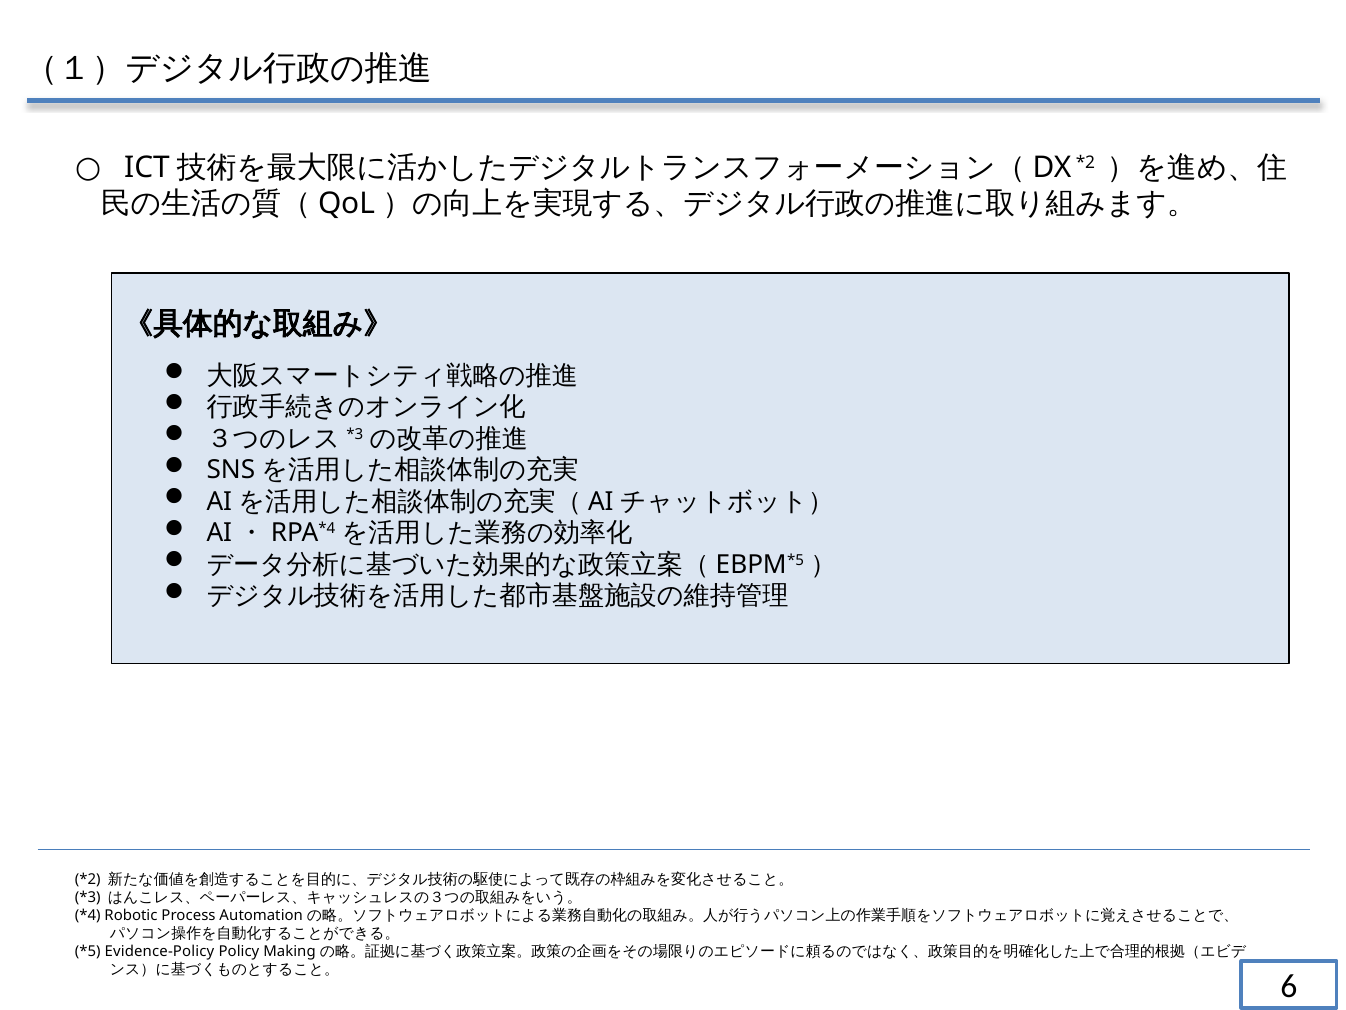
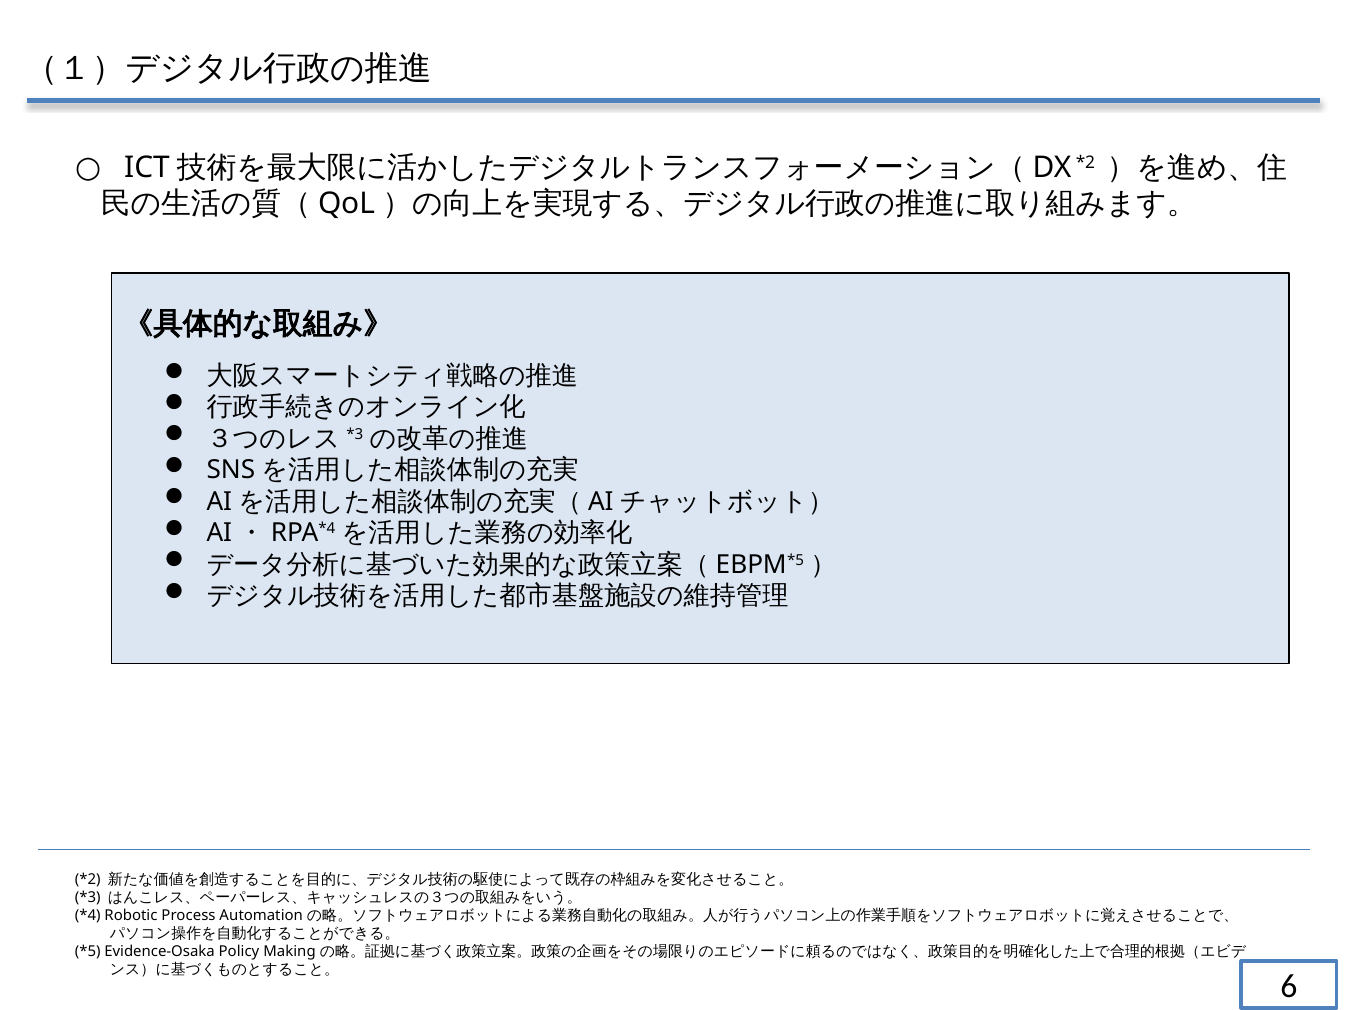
Evidence-Policy: Evidence-Policy -> Evidence-Osaka
